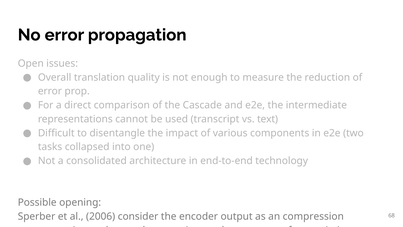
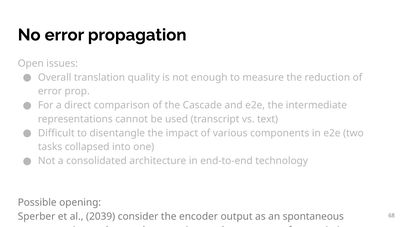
2006: 2006 -> 2039
compression: compression -> spontaneous
